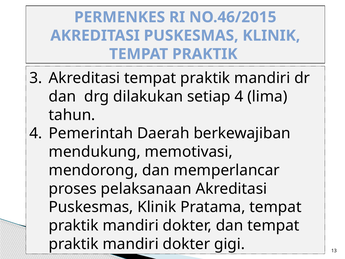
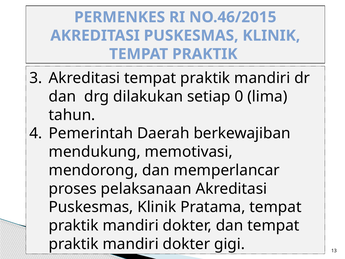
setiap 4: 4 -> 0
